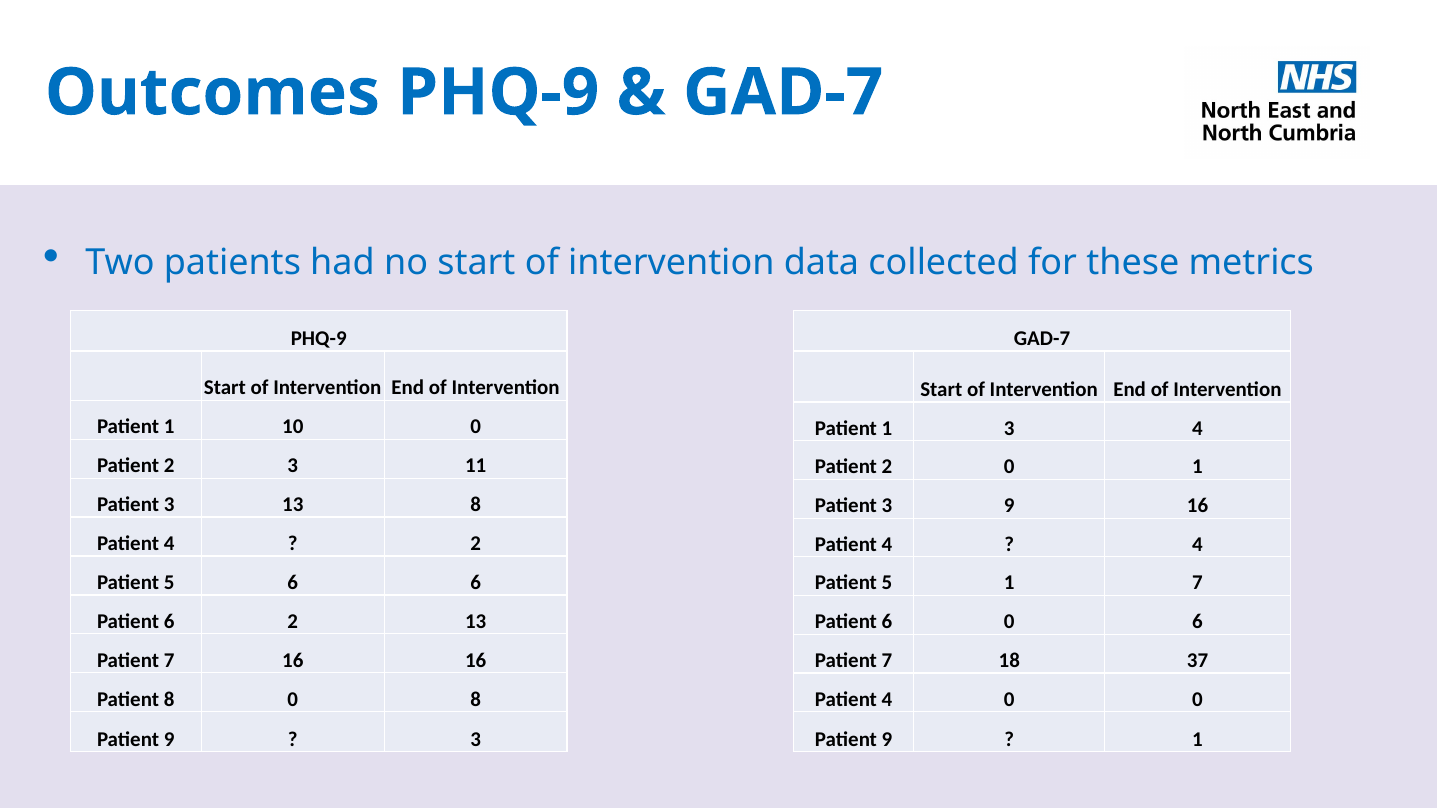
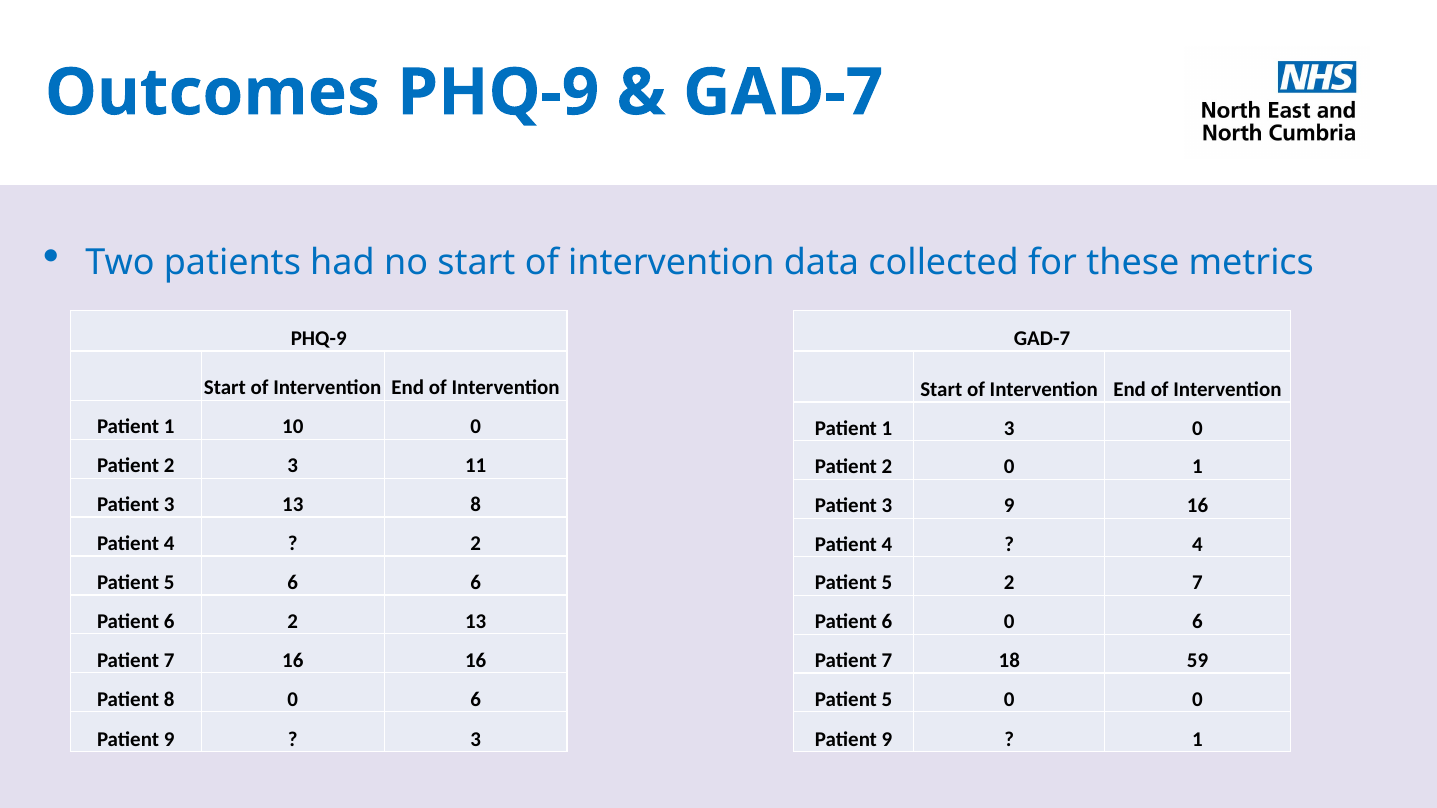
3 4: 4 -> 0
5 1: 1 -> 2
37: 37 -> 59
8 0 8: 8 -> 6
4 at (887, 699): 4 -> 5
